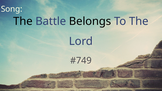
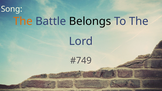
The at (23, 21) colour: black -> orange
